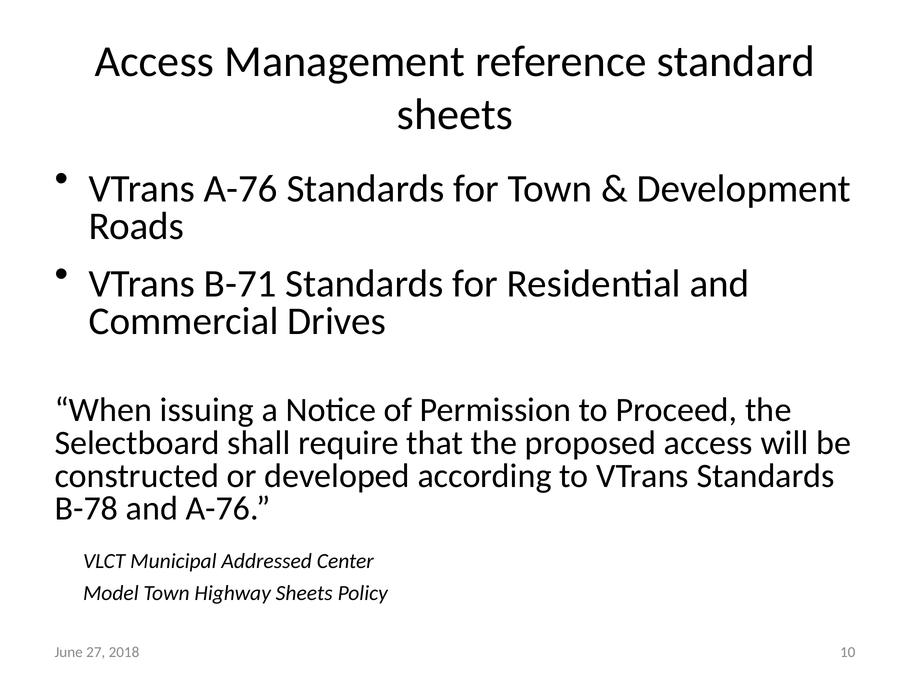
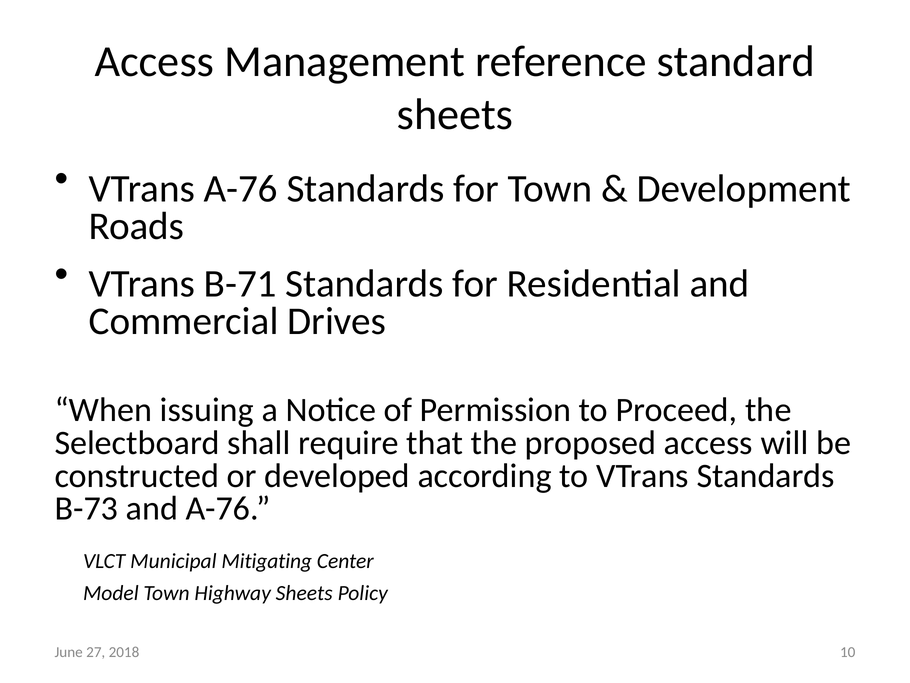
B-78: B-78 -> B-73
Addressed: Addressed -> Mitigating
